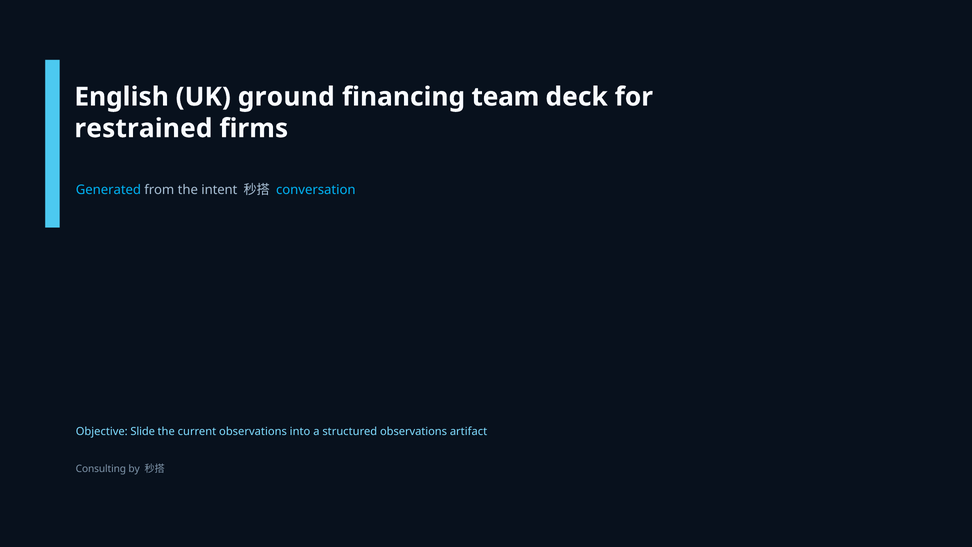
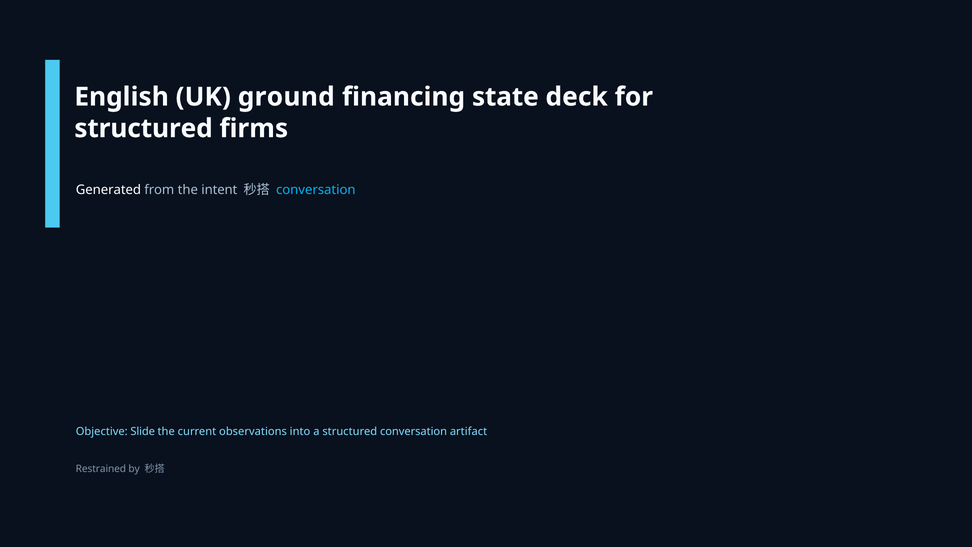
team: team -> state
restrained at (143, 128): restrained -> structured
Generated colour: light blue -> white
structured observations: observations -> conversation
Consulting: Consulting -> Restrained
